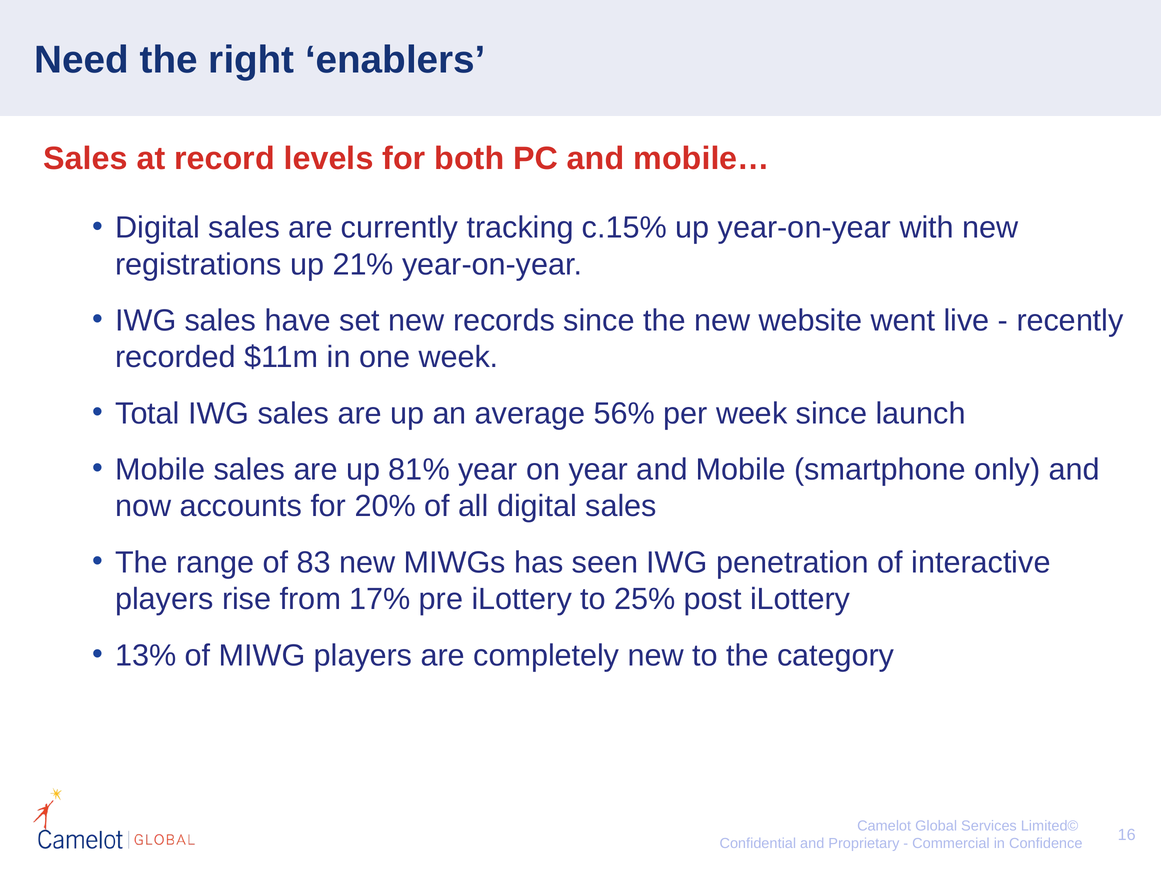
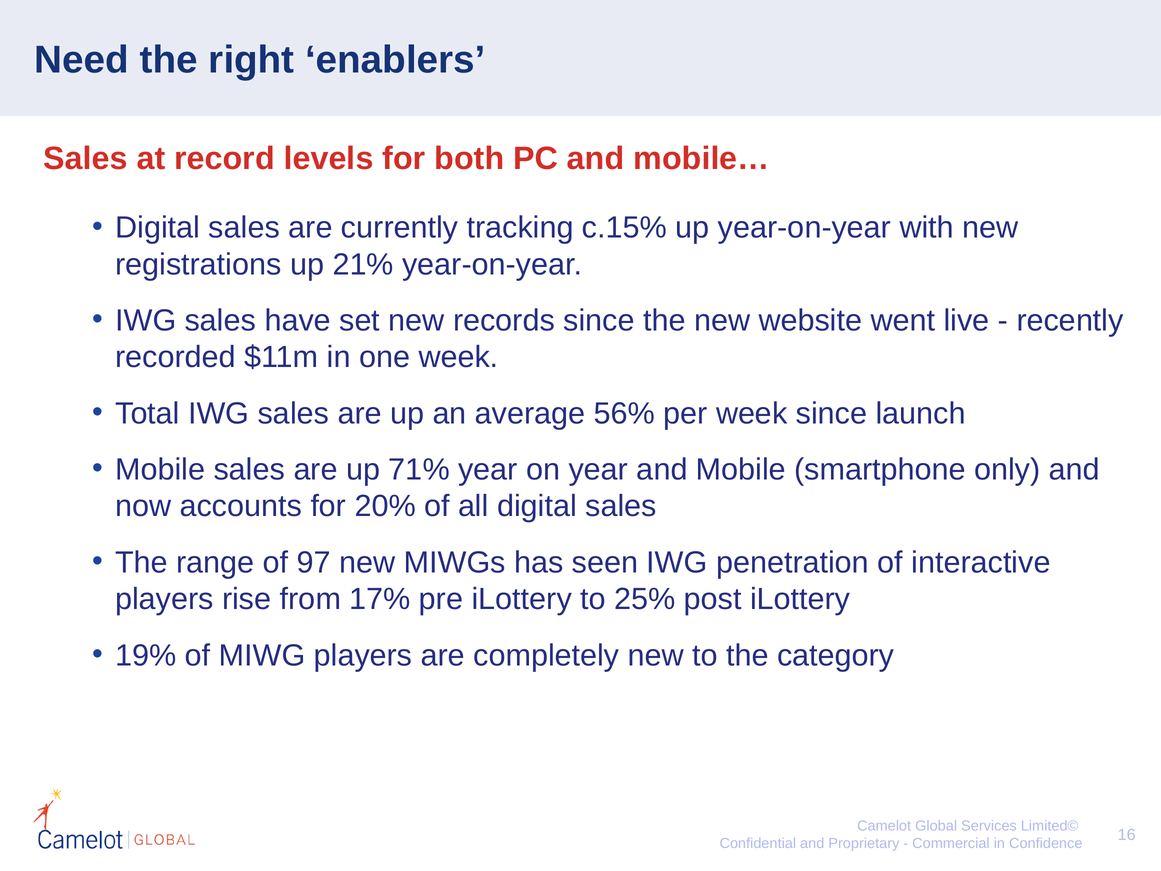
81%: 81% -> 71%
83: 83 -> 97
13%: 13% -> 19%
